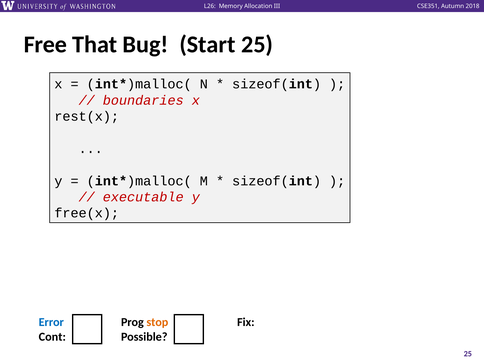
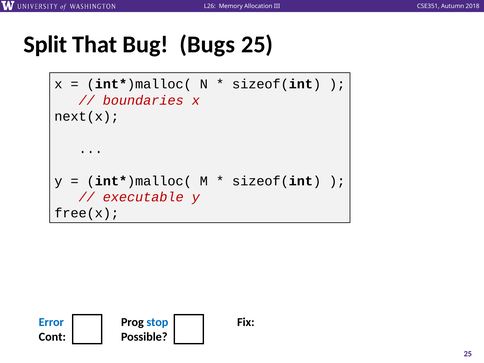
Free: Free -> Split
Start: Start -> Bugs
rest(x: rest(x -> next(x
stop colour: orange -> blue
